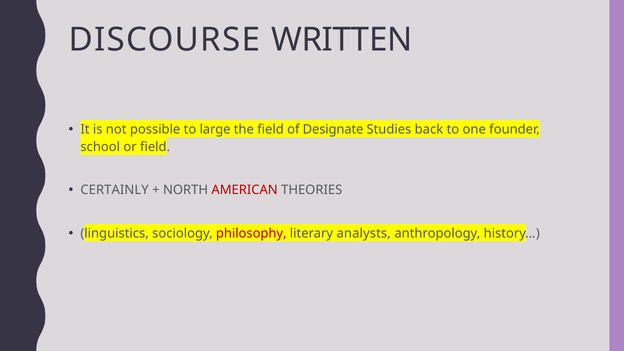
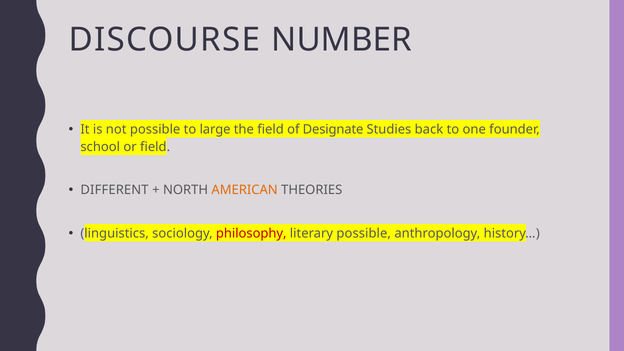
WRITTEN: WRITTEN -> NUMBER
CERTAINLY: CERTAINLY -> DIFFERENT
AMERICAN colour: red -> orange
literary analysts: analysts -> possible
